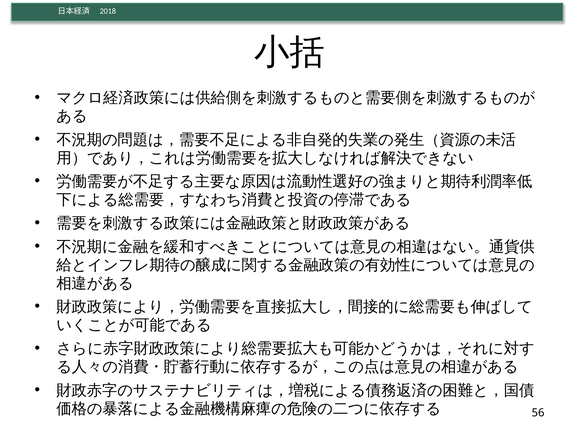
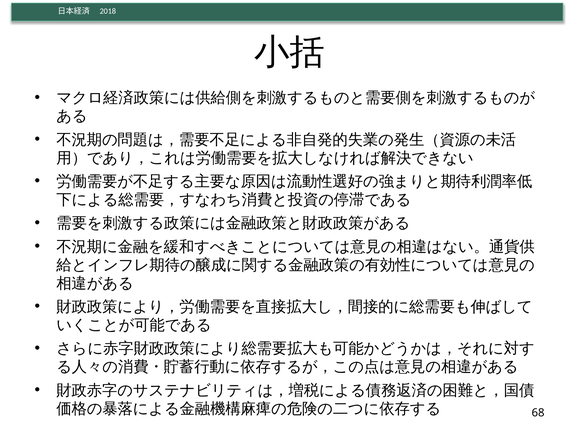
56: 56 -> 68
